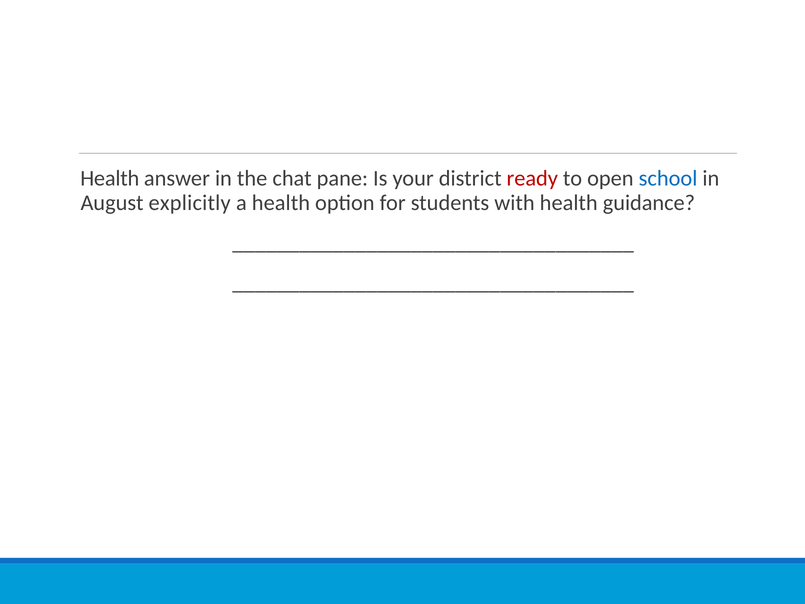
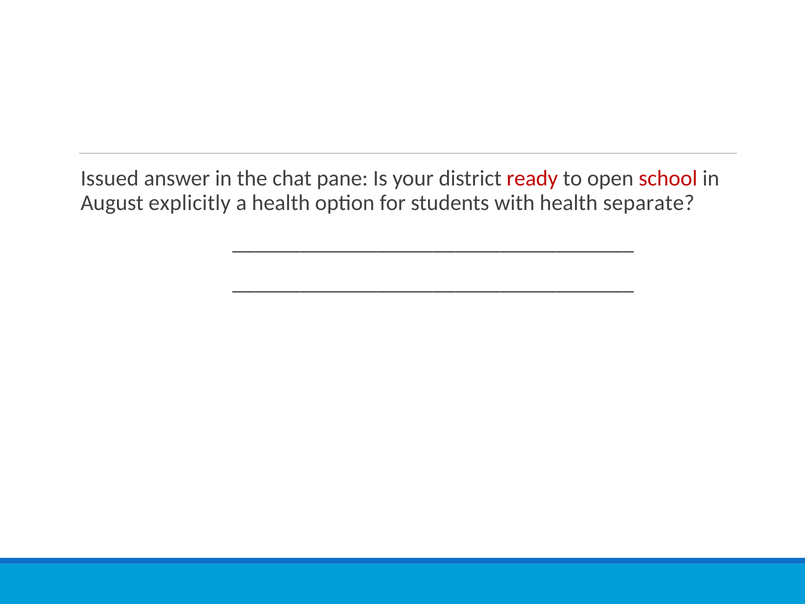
Health at (110, 178): Health -> Issued
school colour: blue -> red
guidance: guidance -> separate
